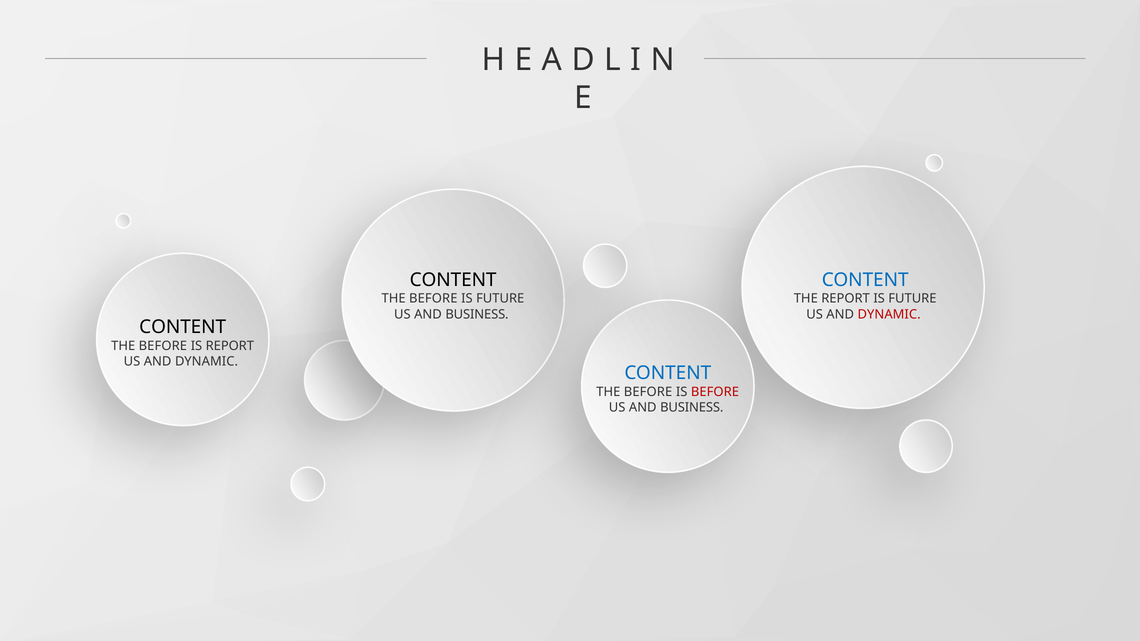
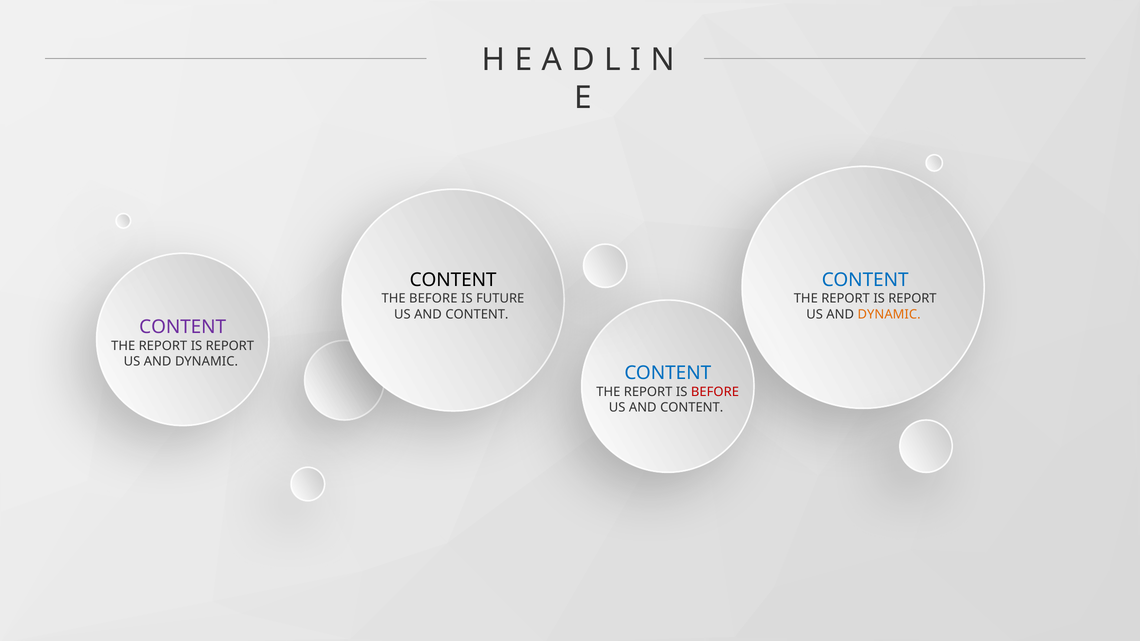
FUTURE at (912, 299): FUTURE -> REPORT
BUSINESS at (477, 314): BUSINESS -> CONTENT
DYNAMIC at (889, 314) colour: red -> orange
CONTENT at (183, 327) colour: black -> purple
BEFORE at (163, 346): BEFORE -> REPORT
BEFORE at (648, 392): BEFORE -> REPORT
BUSINESS at (692, 408): BUSINESS -> CONTENT
